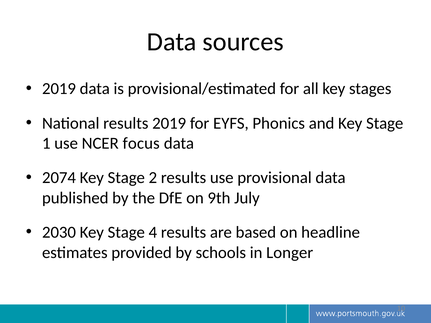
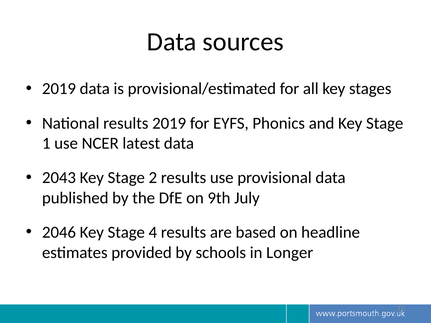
focus: focus -> latest
2074: 2074 -> 2043
2030: 2030 -> 2046
